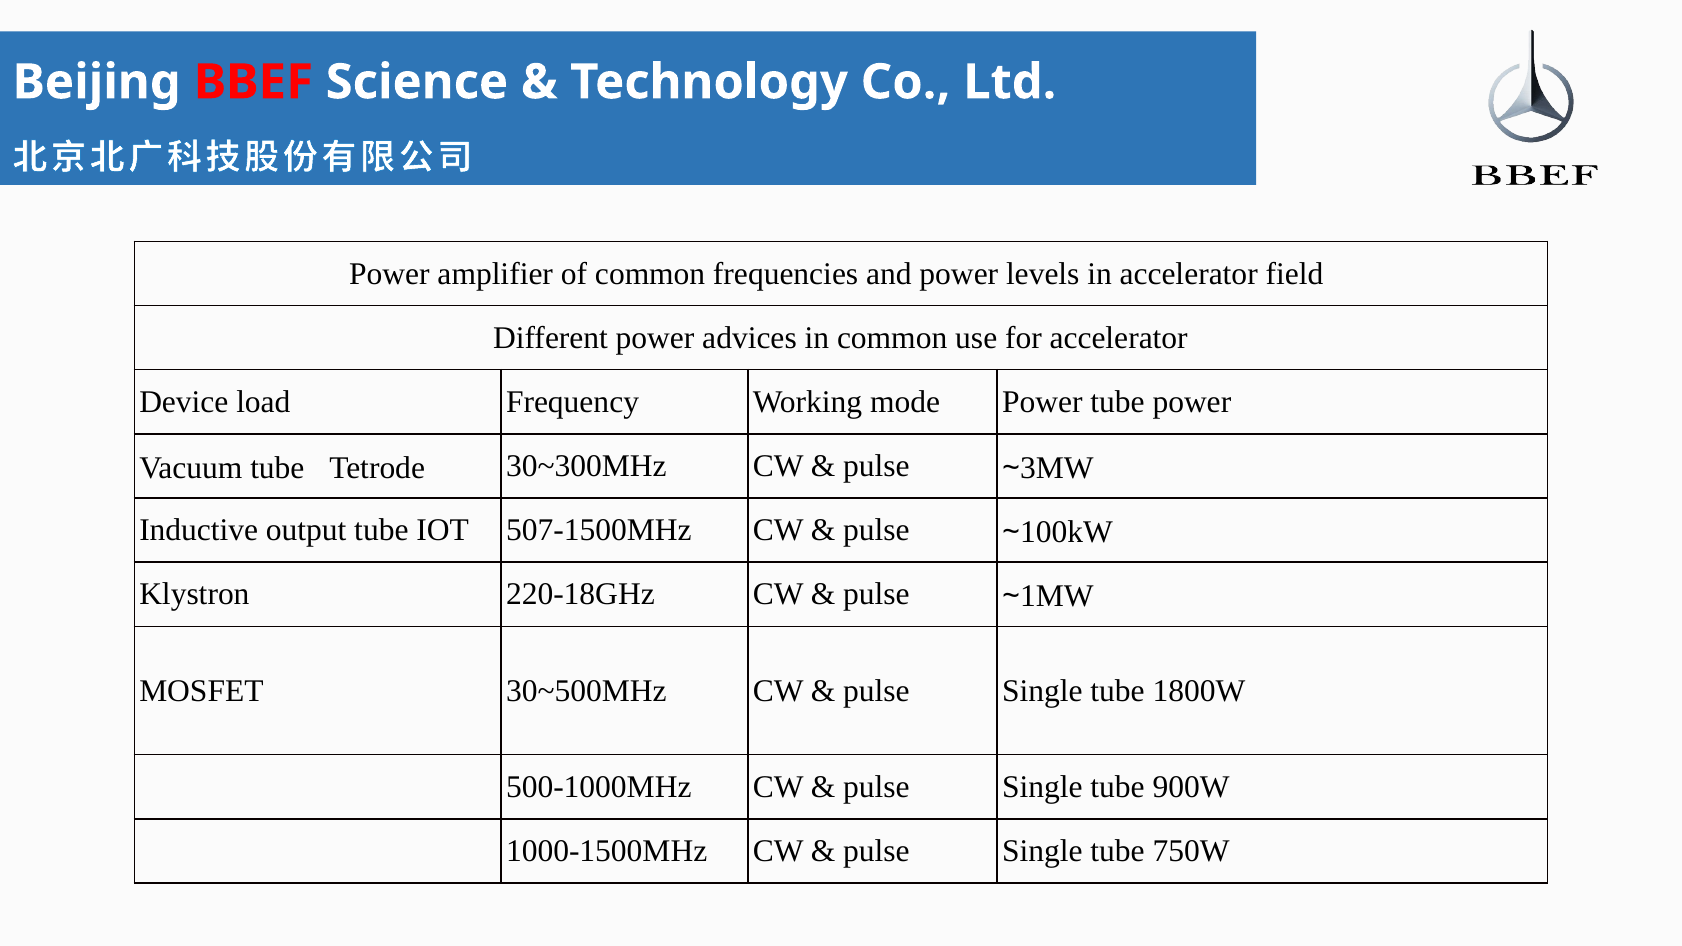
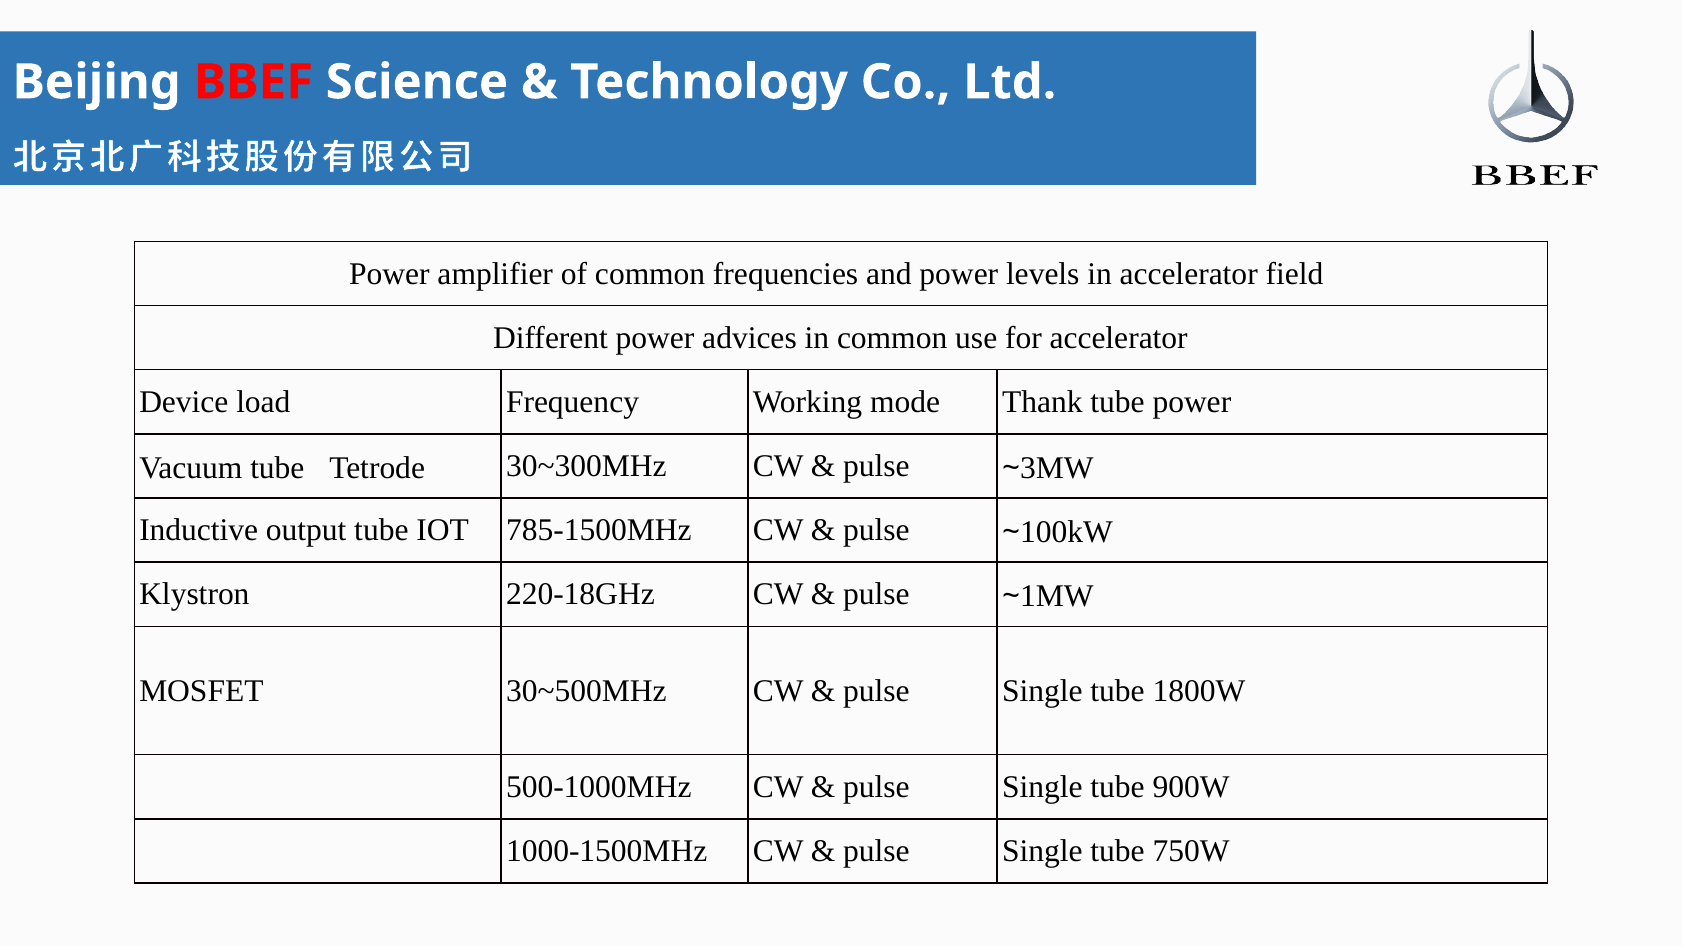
mode Power: Power -> Thank
507-1500MHz: 507-1500MHz -> 785-1500MHz
